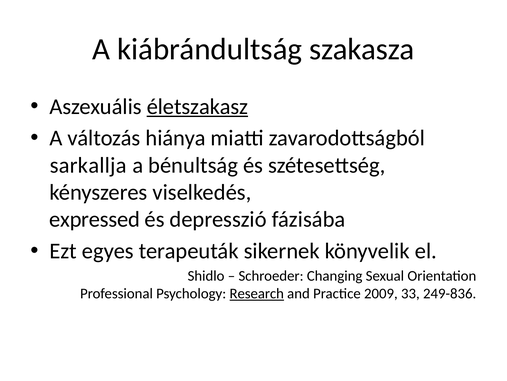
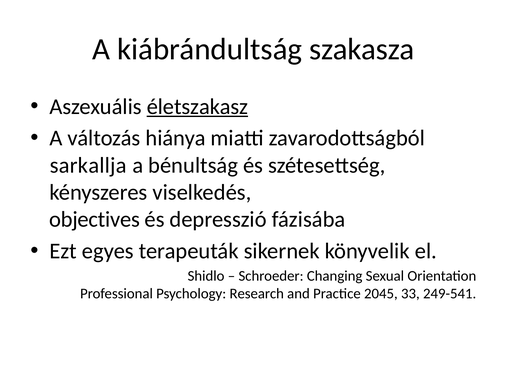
expressed: expressed -> objectives
Research underline: present -> none
2009: 2009 -> 2045
249-836: 249-836 -> 249-541
